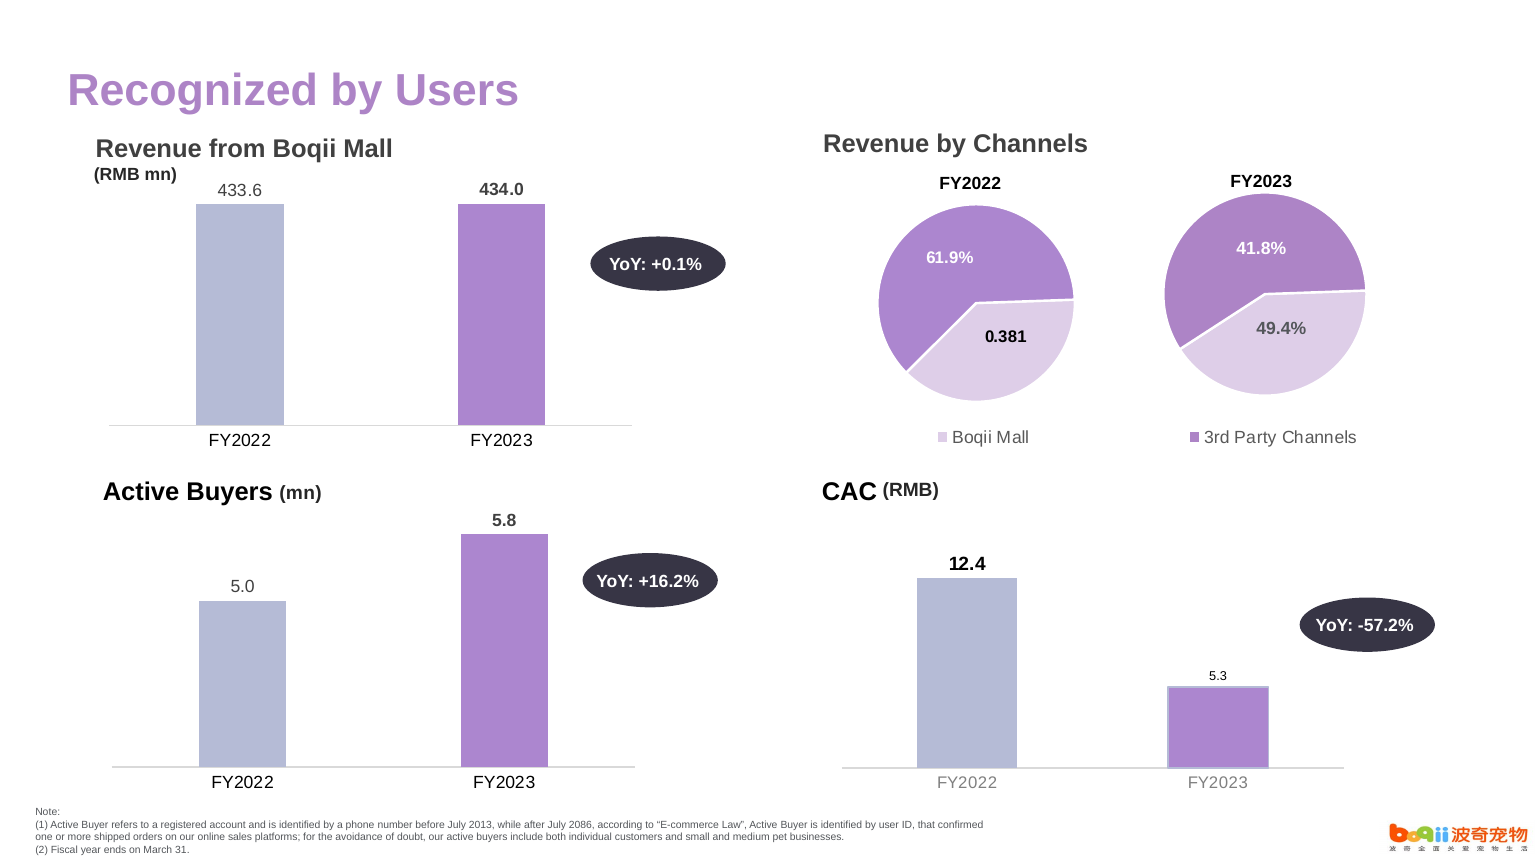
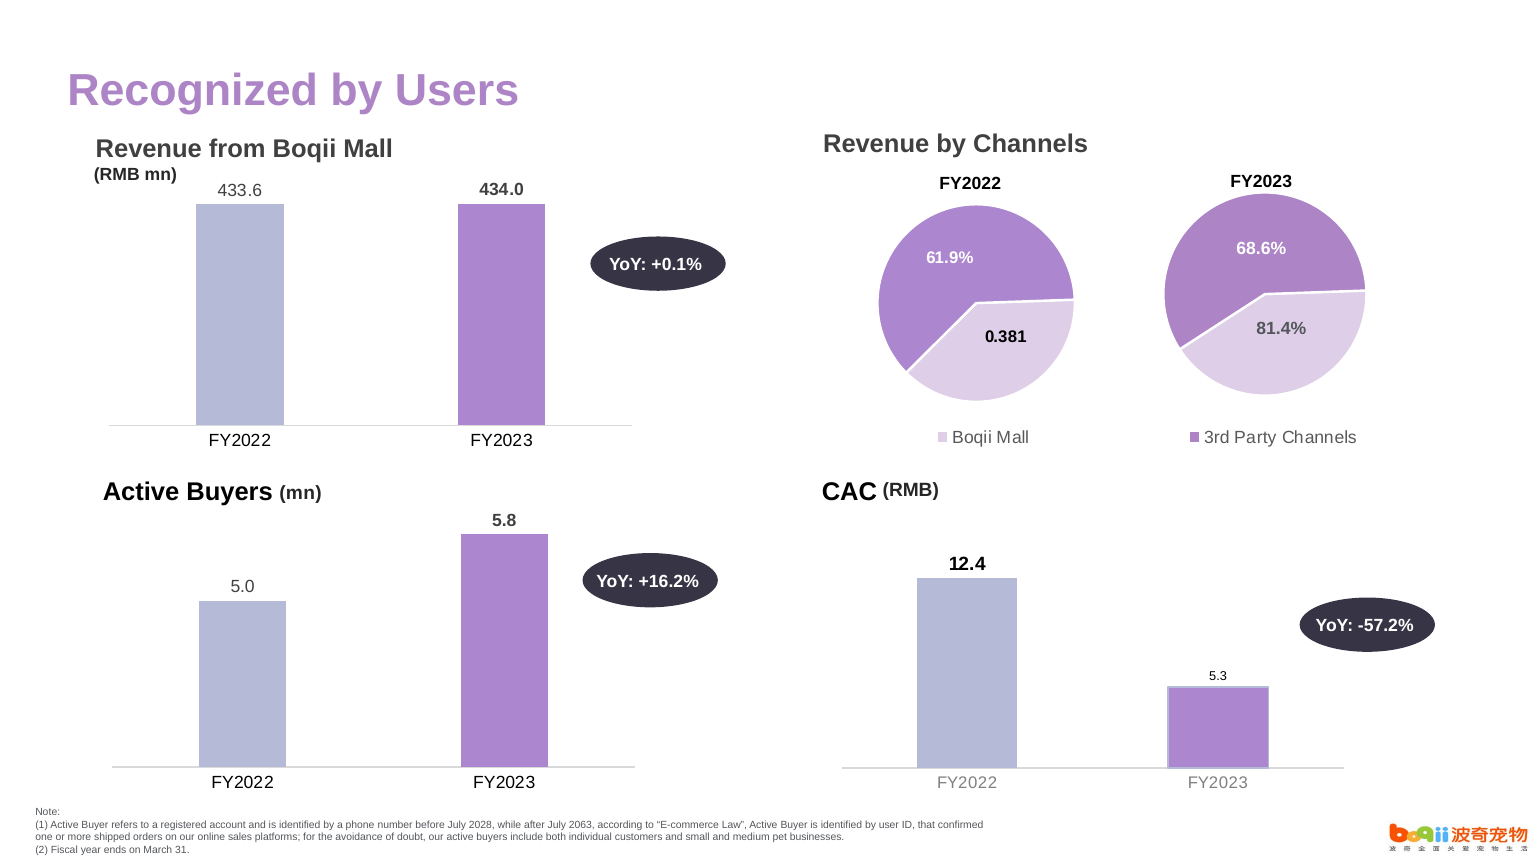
41.8%: 41.8% -> 68.6%
49.4%: 49.4% -> 81.4%
2013: 2013 -> 2028
2086: 2086 -> 2063
